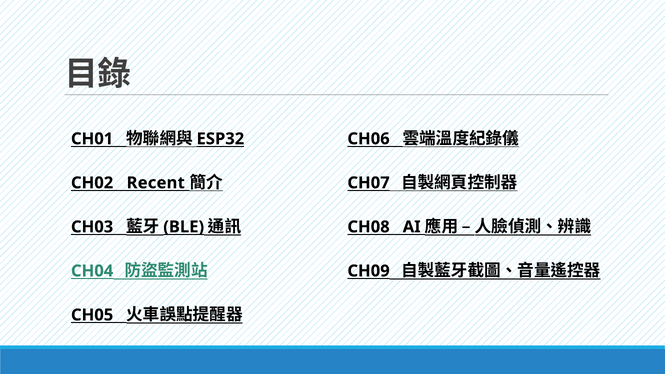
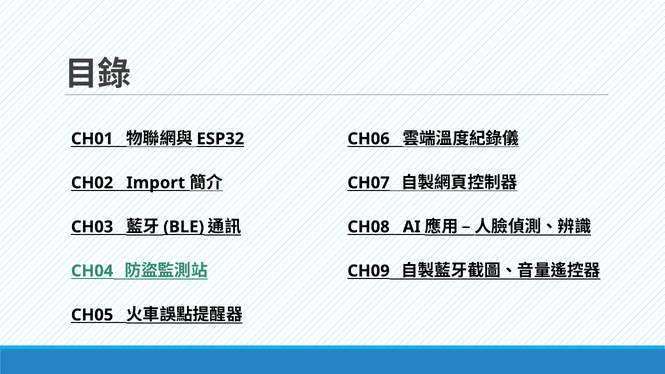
Recent: Recent -> Import
